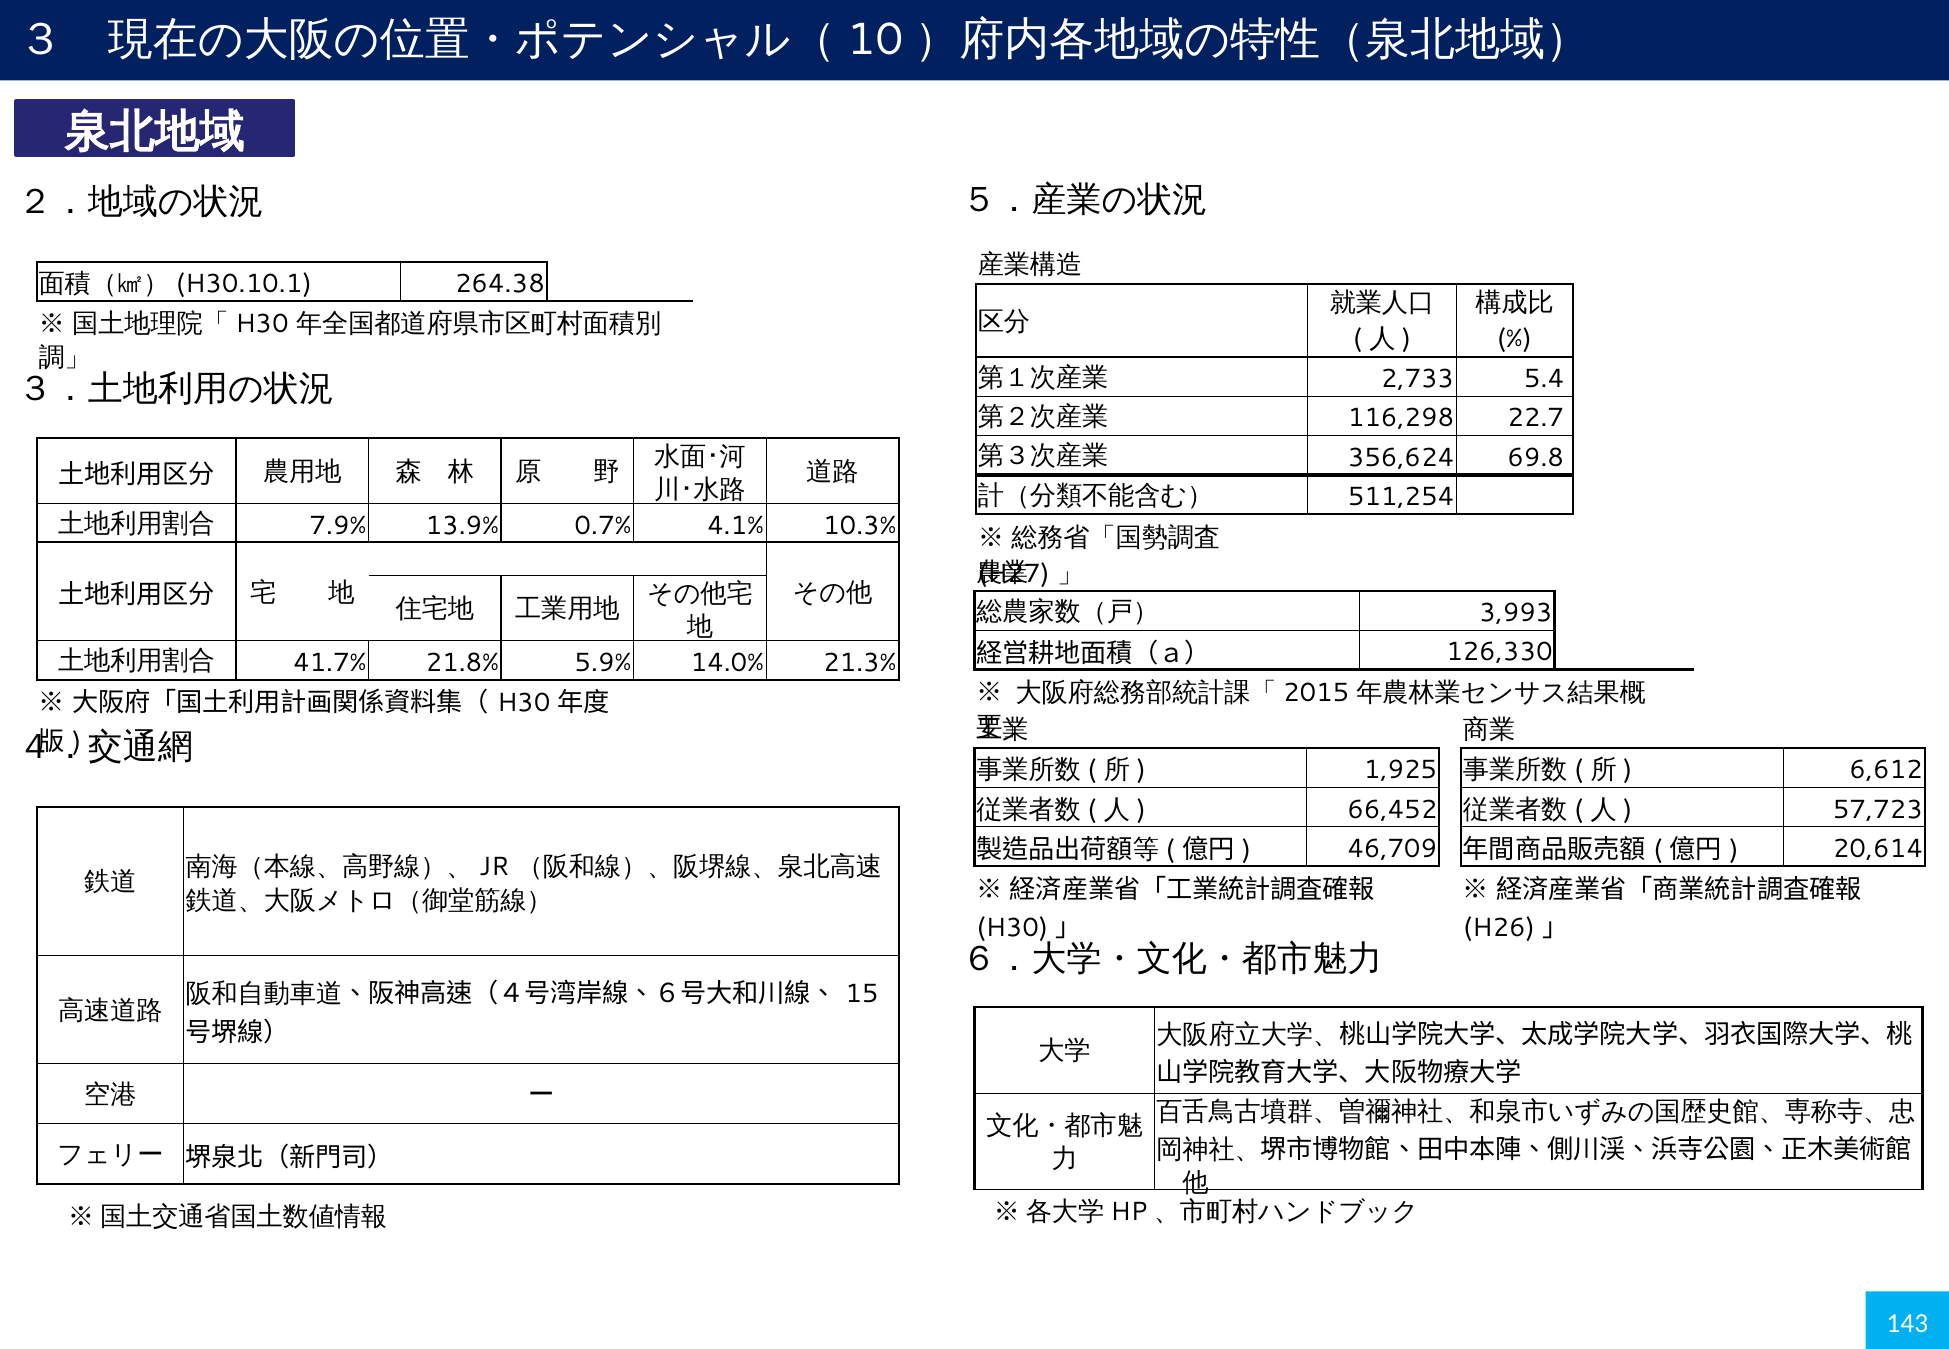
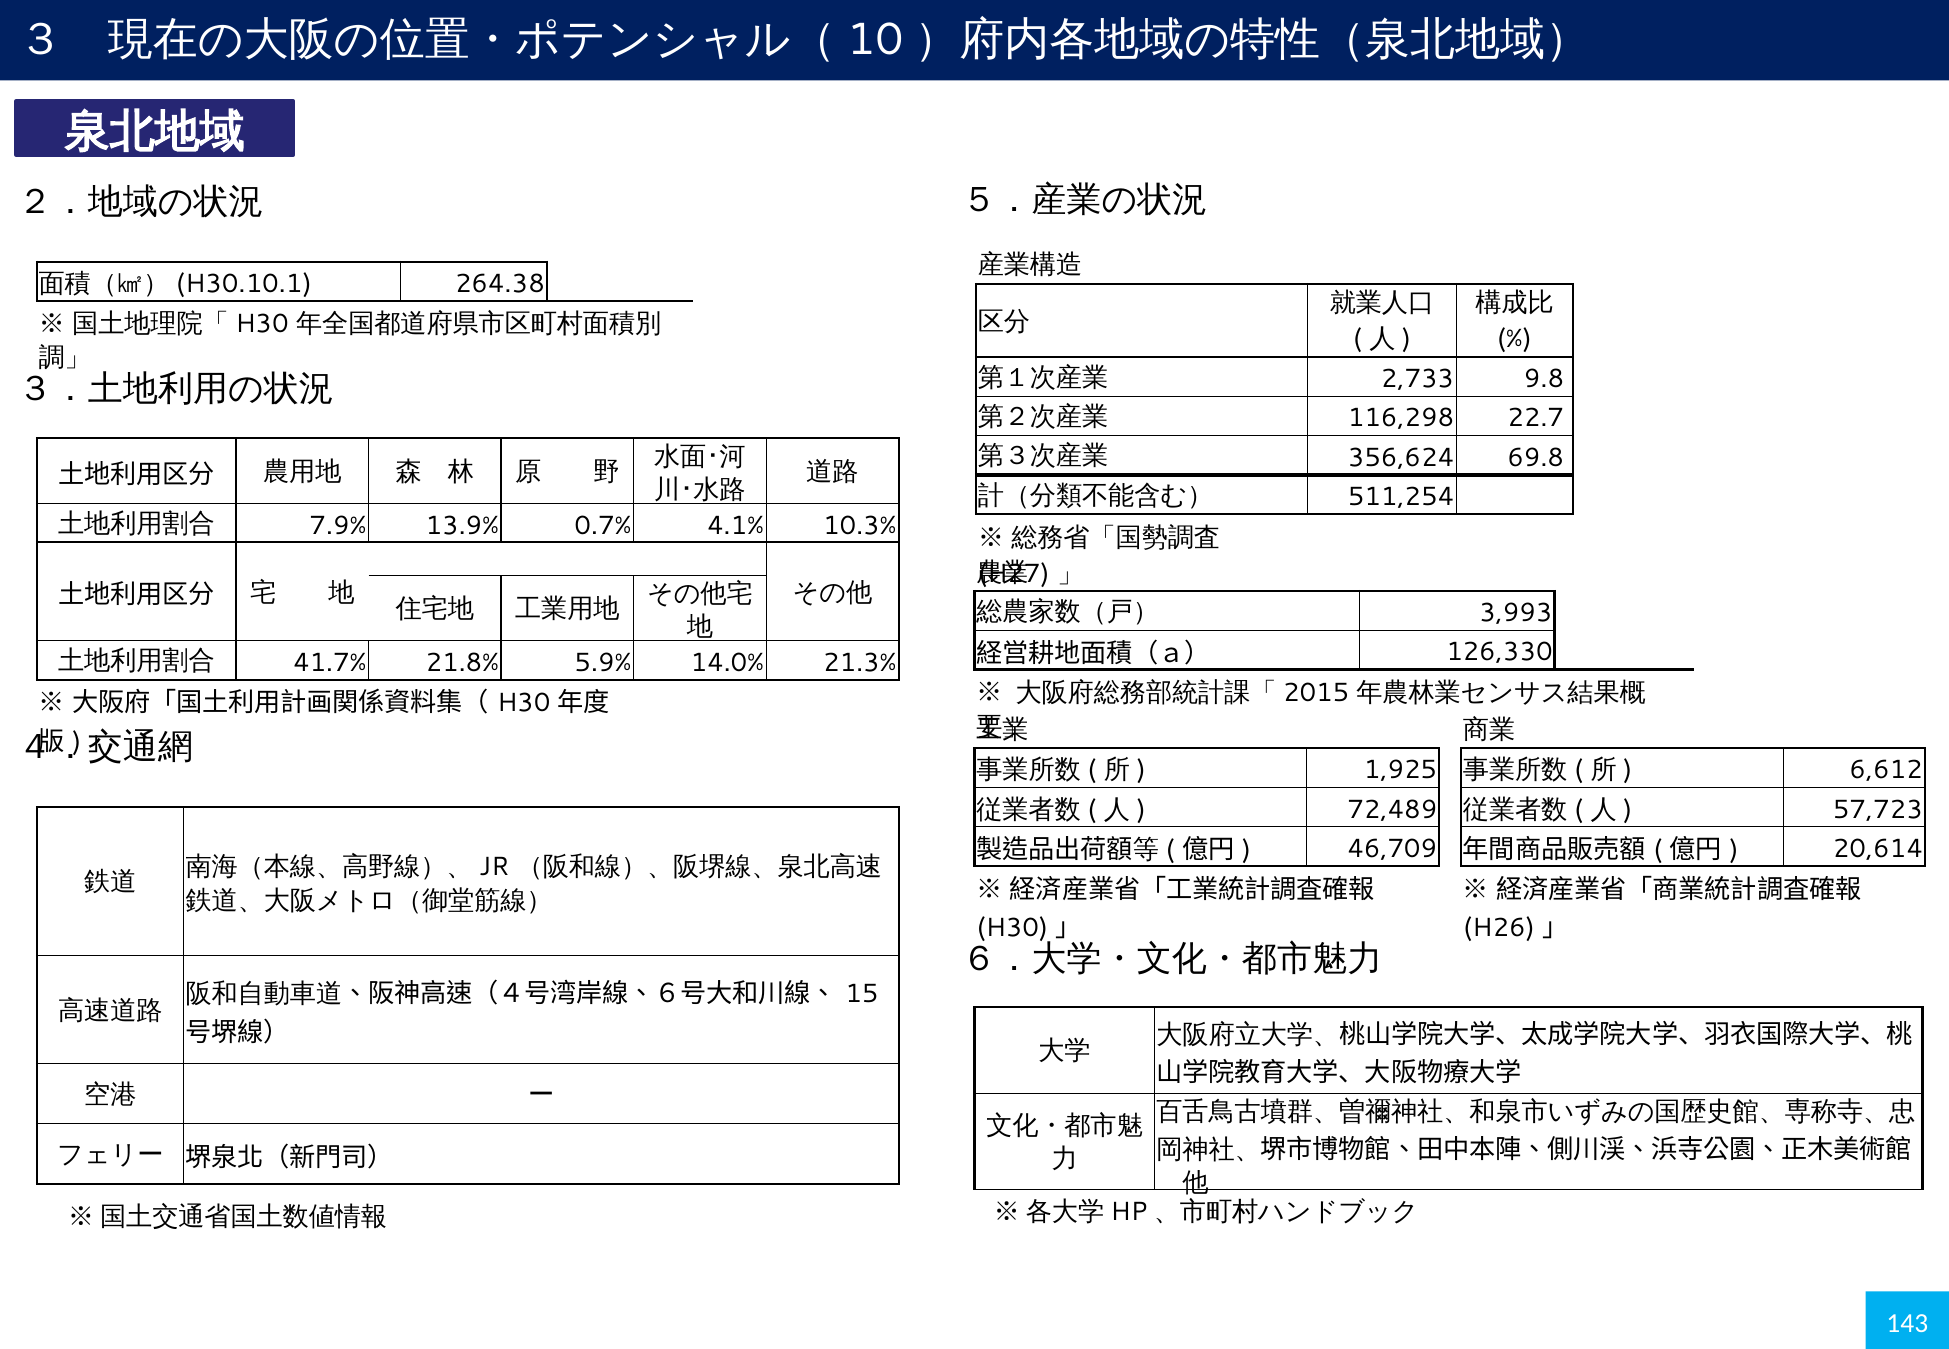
5.4: 5.4 -> 9.8
66,452: 66,452 -> 72,489
